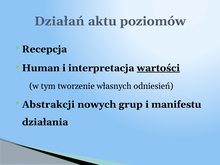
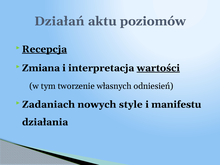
Recepcja underline: none -> present
Human: Human -> Zmiana
Abstrakcji: Abstrakcji -> Zadaniach
grup: grup -> style
